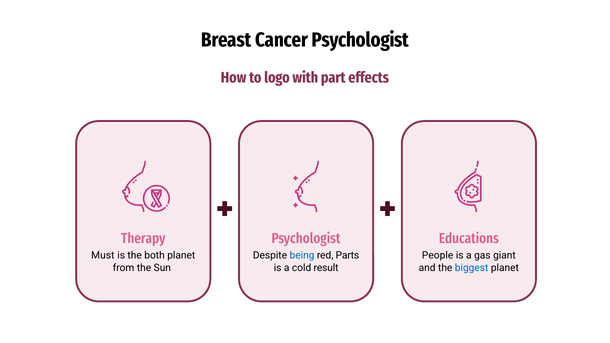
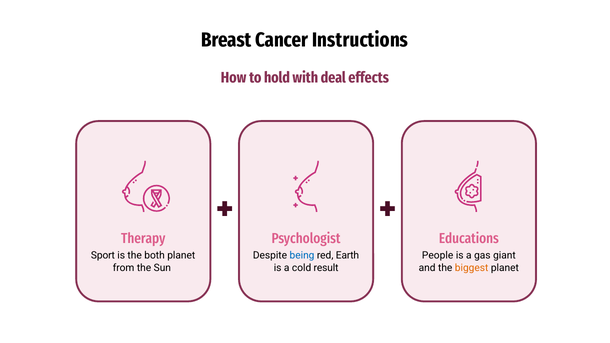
Cancer Psychologist: Psychologist -> Instructions
logo: logo -> hold
part: part -> deal
Must: Must -> Sport
Parts: Parts -> Earth
biggest colour: blue -> orange
